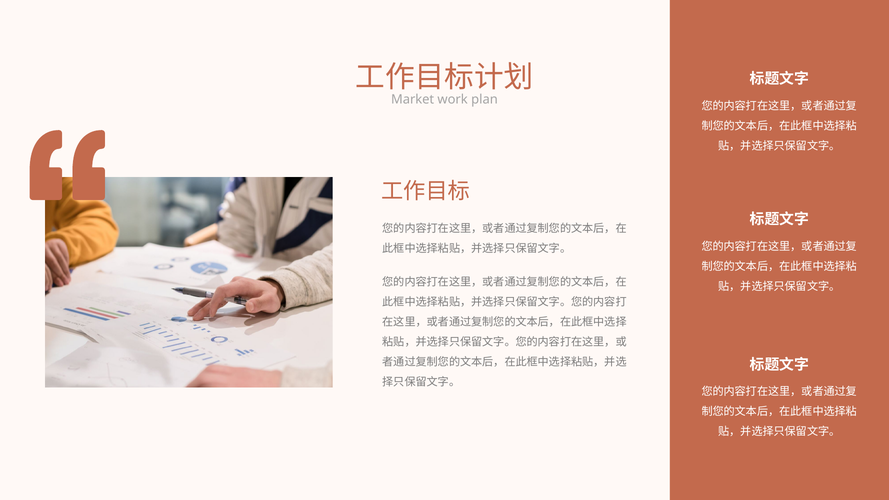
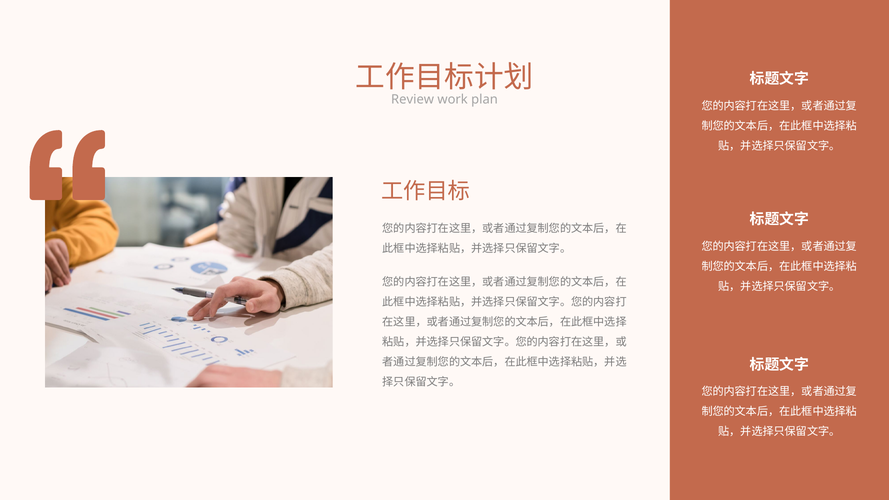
Market: Market -> Review
